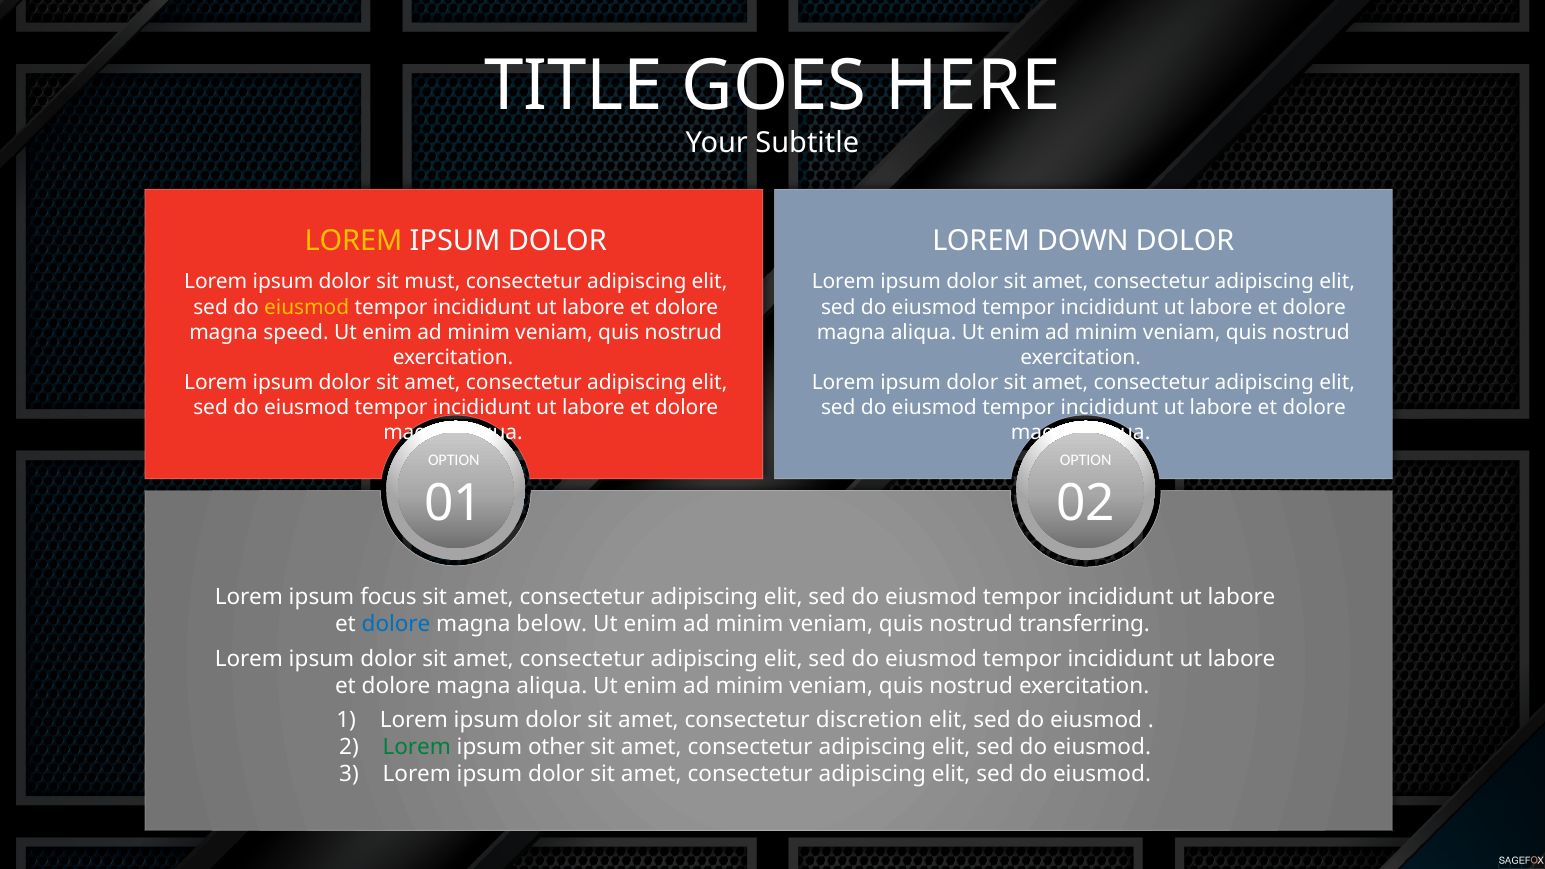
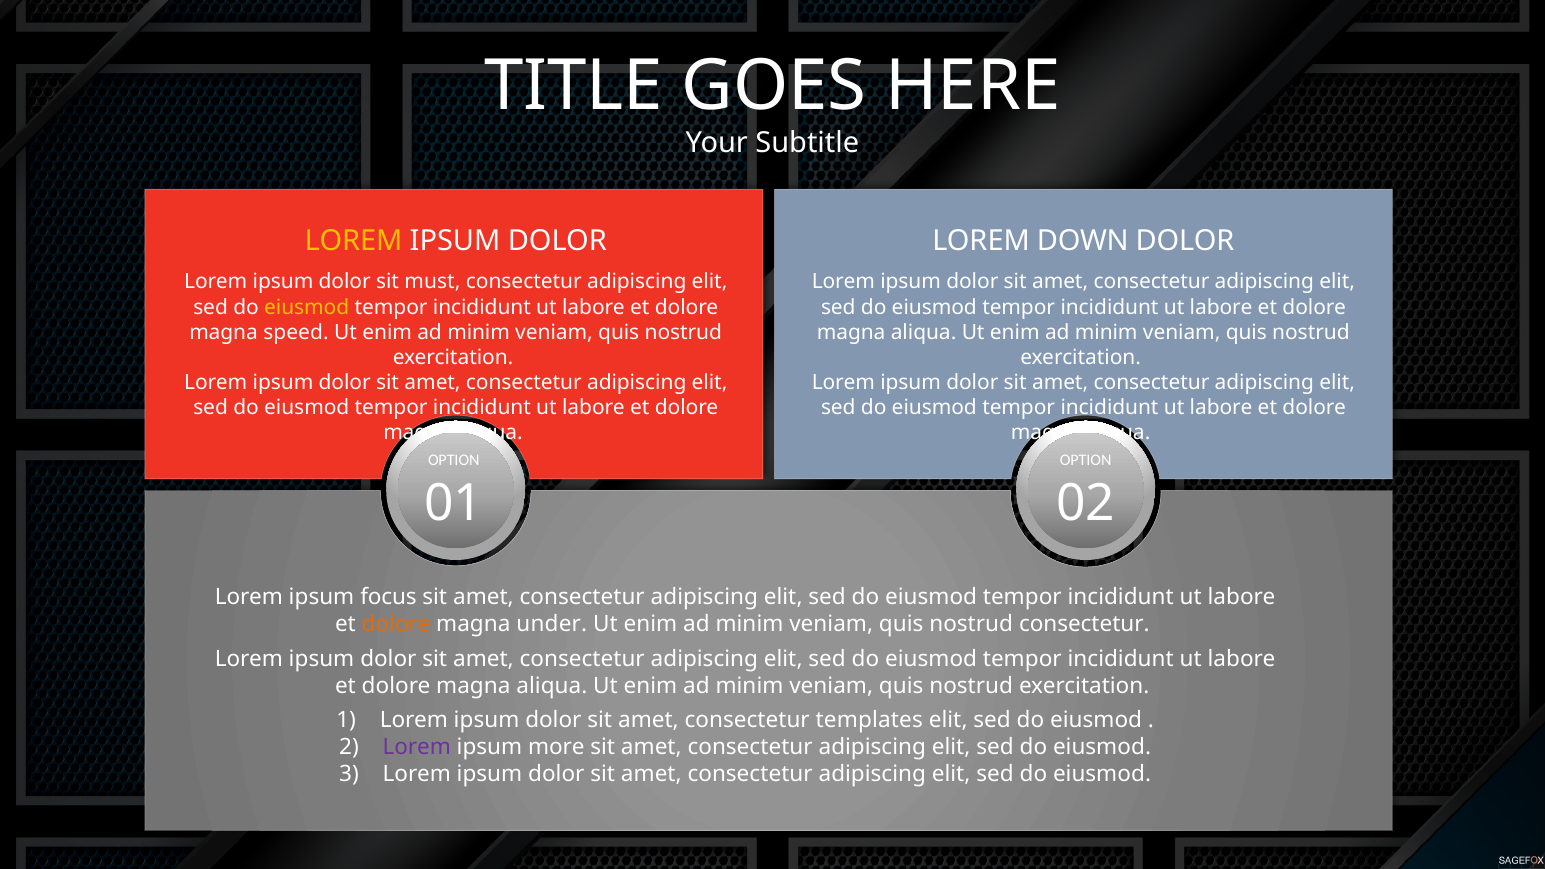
dolore at (396, 624) colour: blue -> orange
below: below -> under
nostrud transferring: transferring -> consectetur
discretion: discretion -> templates
Lorem at (417, 747) colour: green -> purple
other: other -> more
